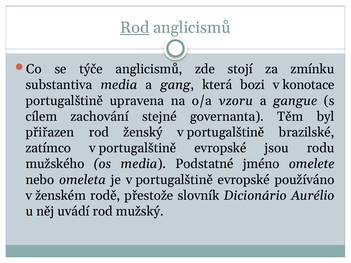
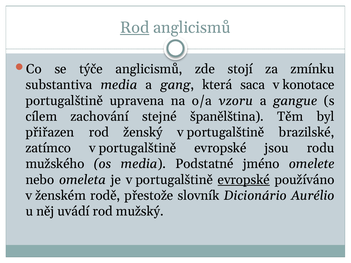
bozi: bozi -> saca
governanta: governanta -> španělština
evropské at (244, 180) underline: none -> present
